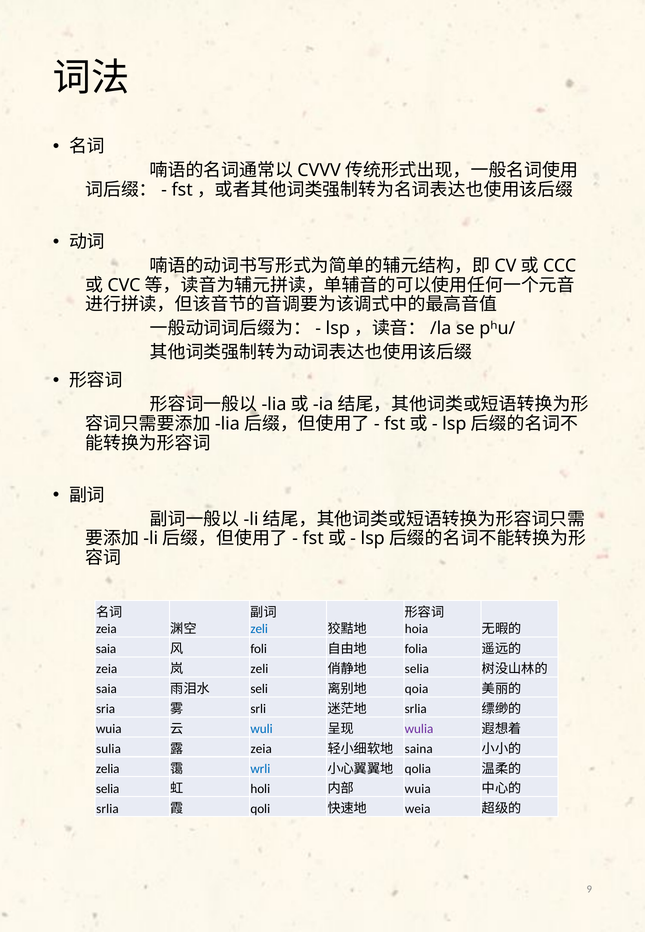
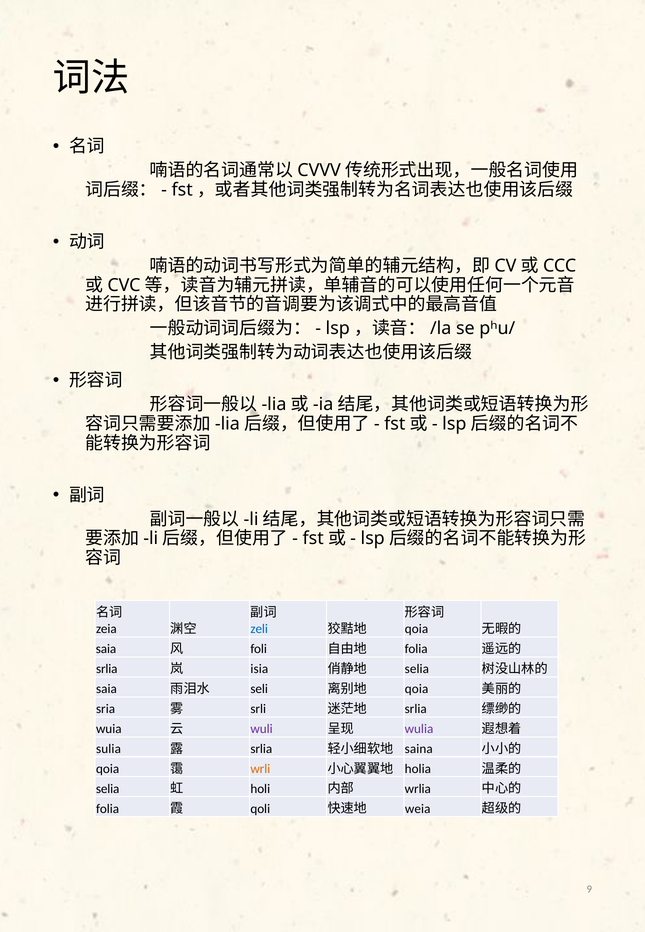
hoia at (417, 629): hoia -> qoia
zeia at (107, 669): zeia -> srlia
zeli at (259, 669): zeli -> isia
wuli colour: blue -> purple
zeia at (261, 749): zeia -> srlia
zelia at (108, 769): zelia -> qoia
wrli colour: blue -> orange
qolia: qolia -> holia
wuia at (418, 789): wuia -> wrlia
srlia at (107, 809): srlia -> folia
